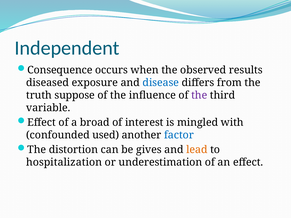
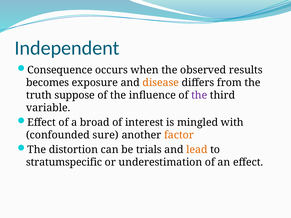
diseased: diseased -> becomes
disease colour: blue -> orange
used: used -> sure
factor colour: blue -> orange
gives: gives -> trials
hospitalization: hospitalization -> stratumspecific
